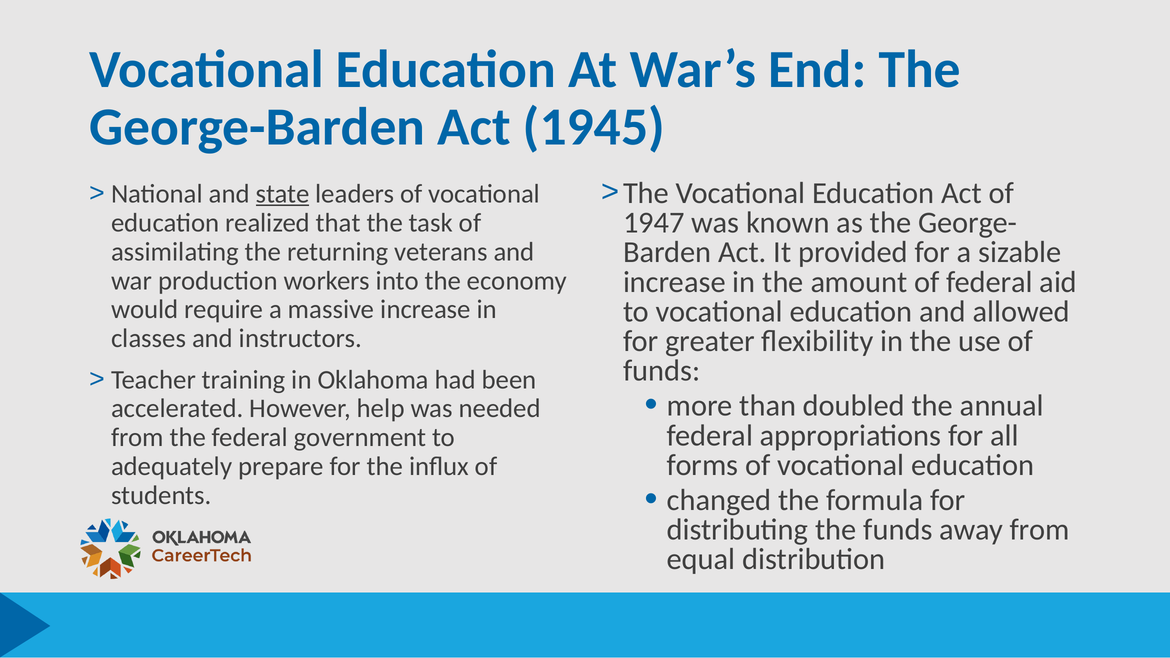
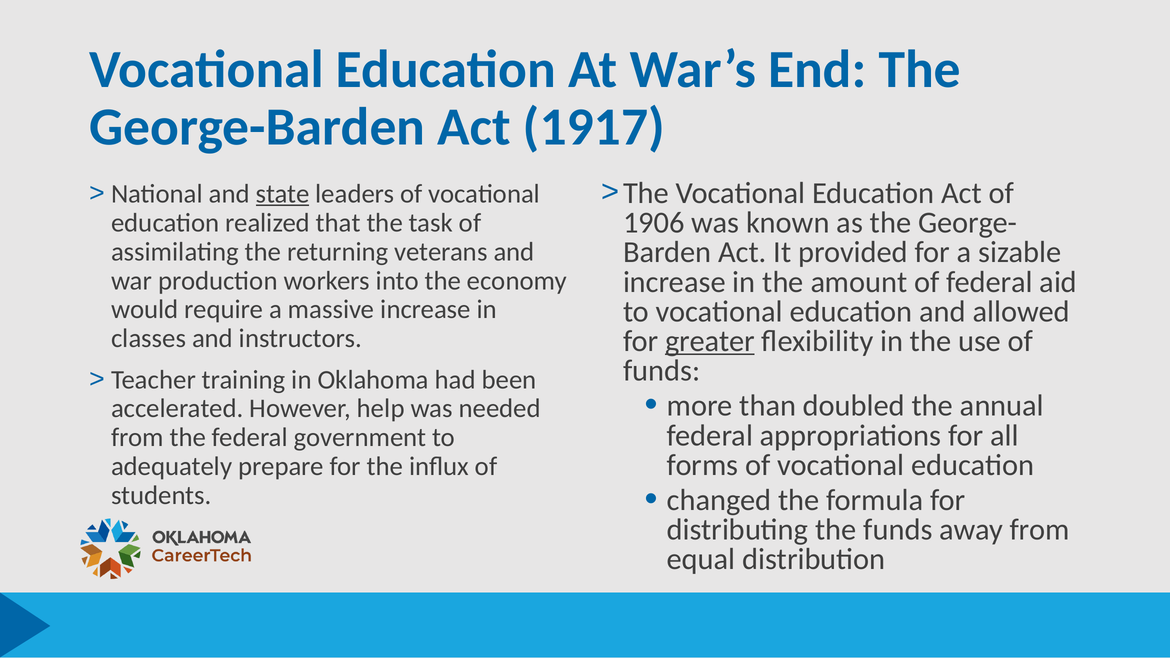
1945: 1945 -> 1917
1947: 1947 -> 1906
greater underline: none -> present
